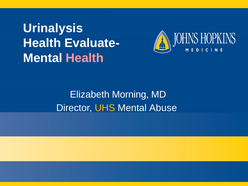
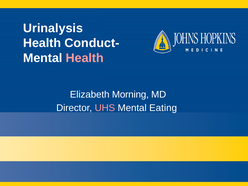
Evaluate-: Evaluate- -> Conduct-
UHS colour: yellow -> pink
Abuse: Abuse -> Eating
